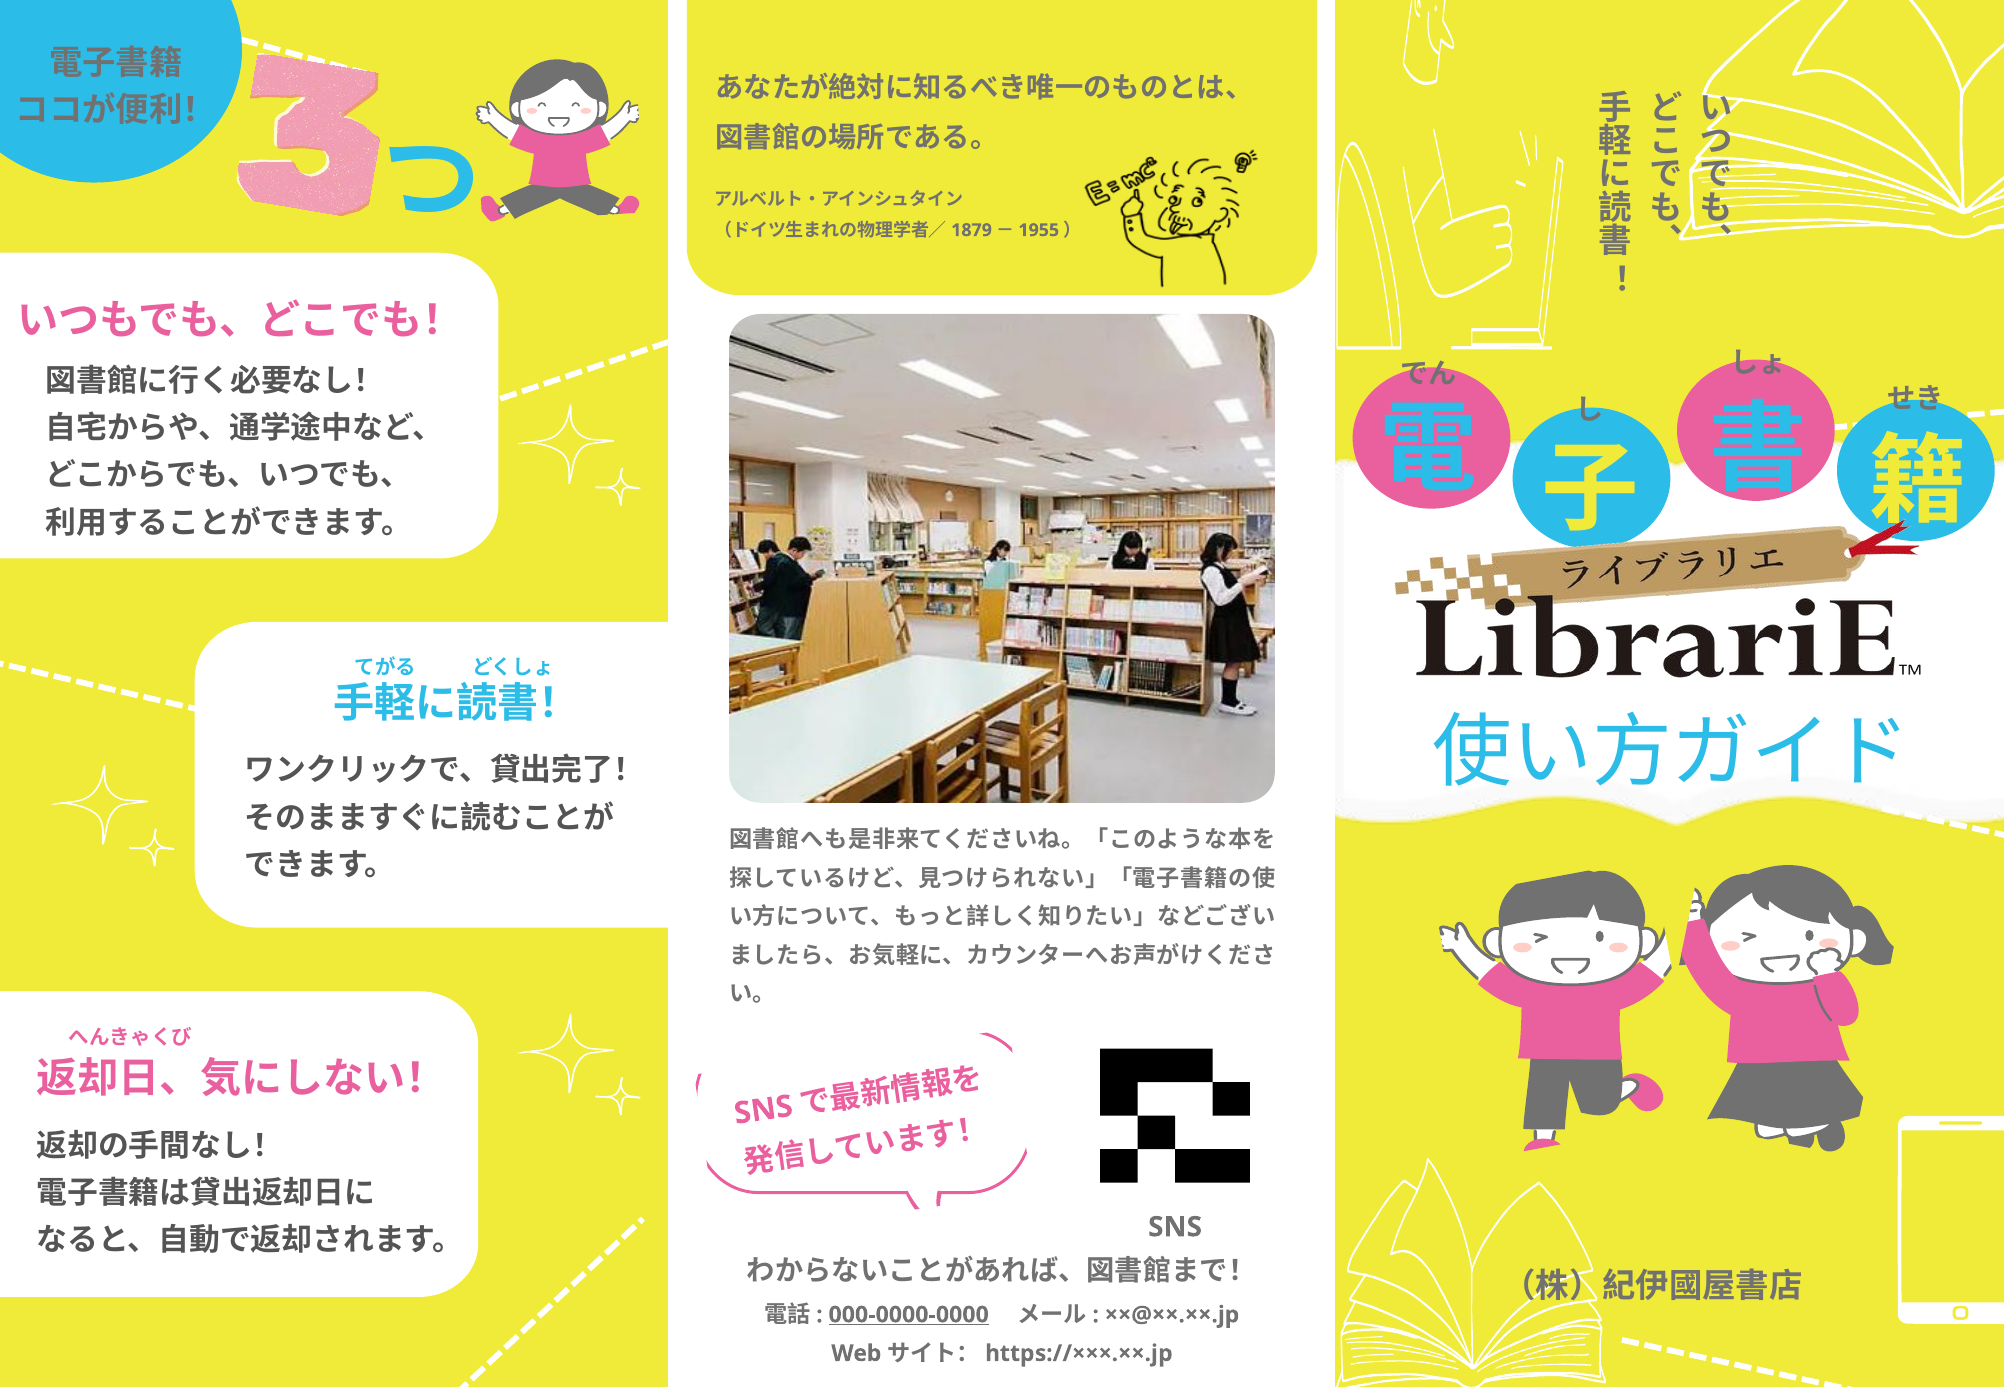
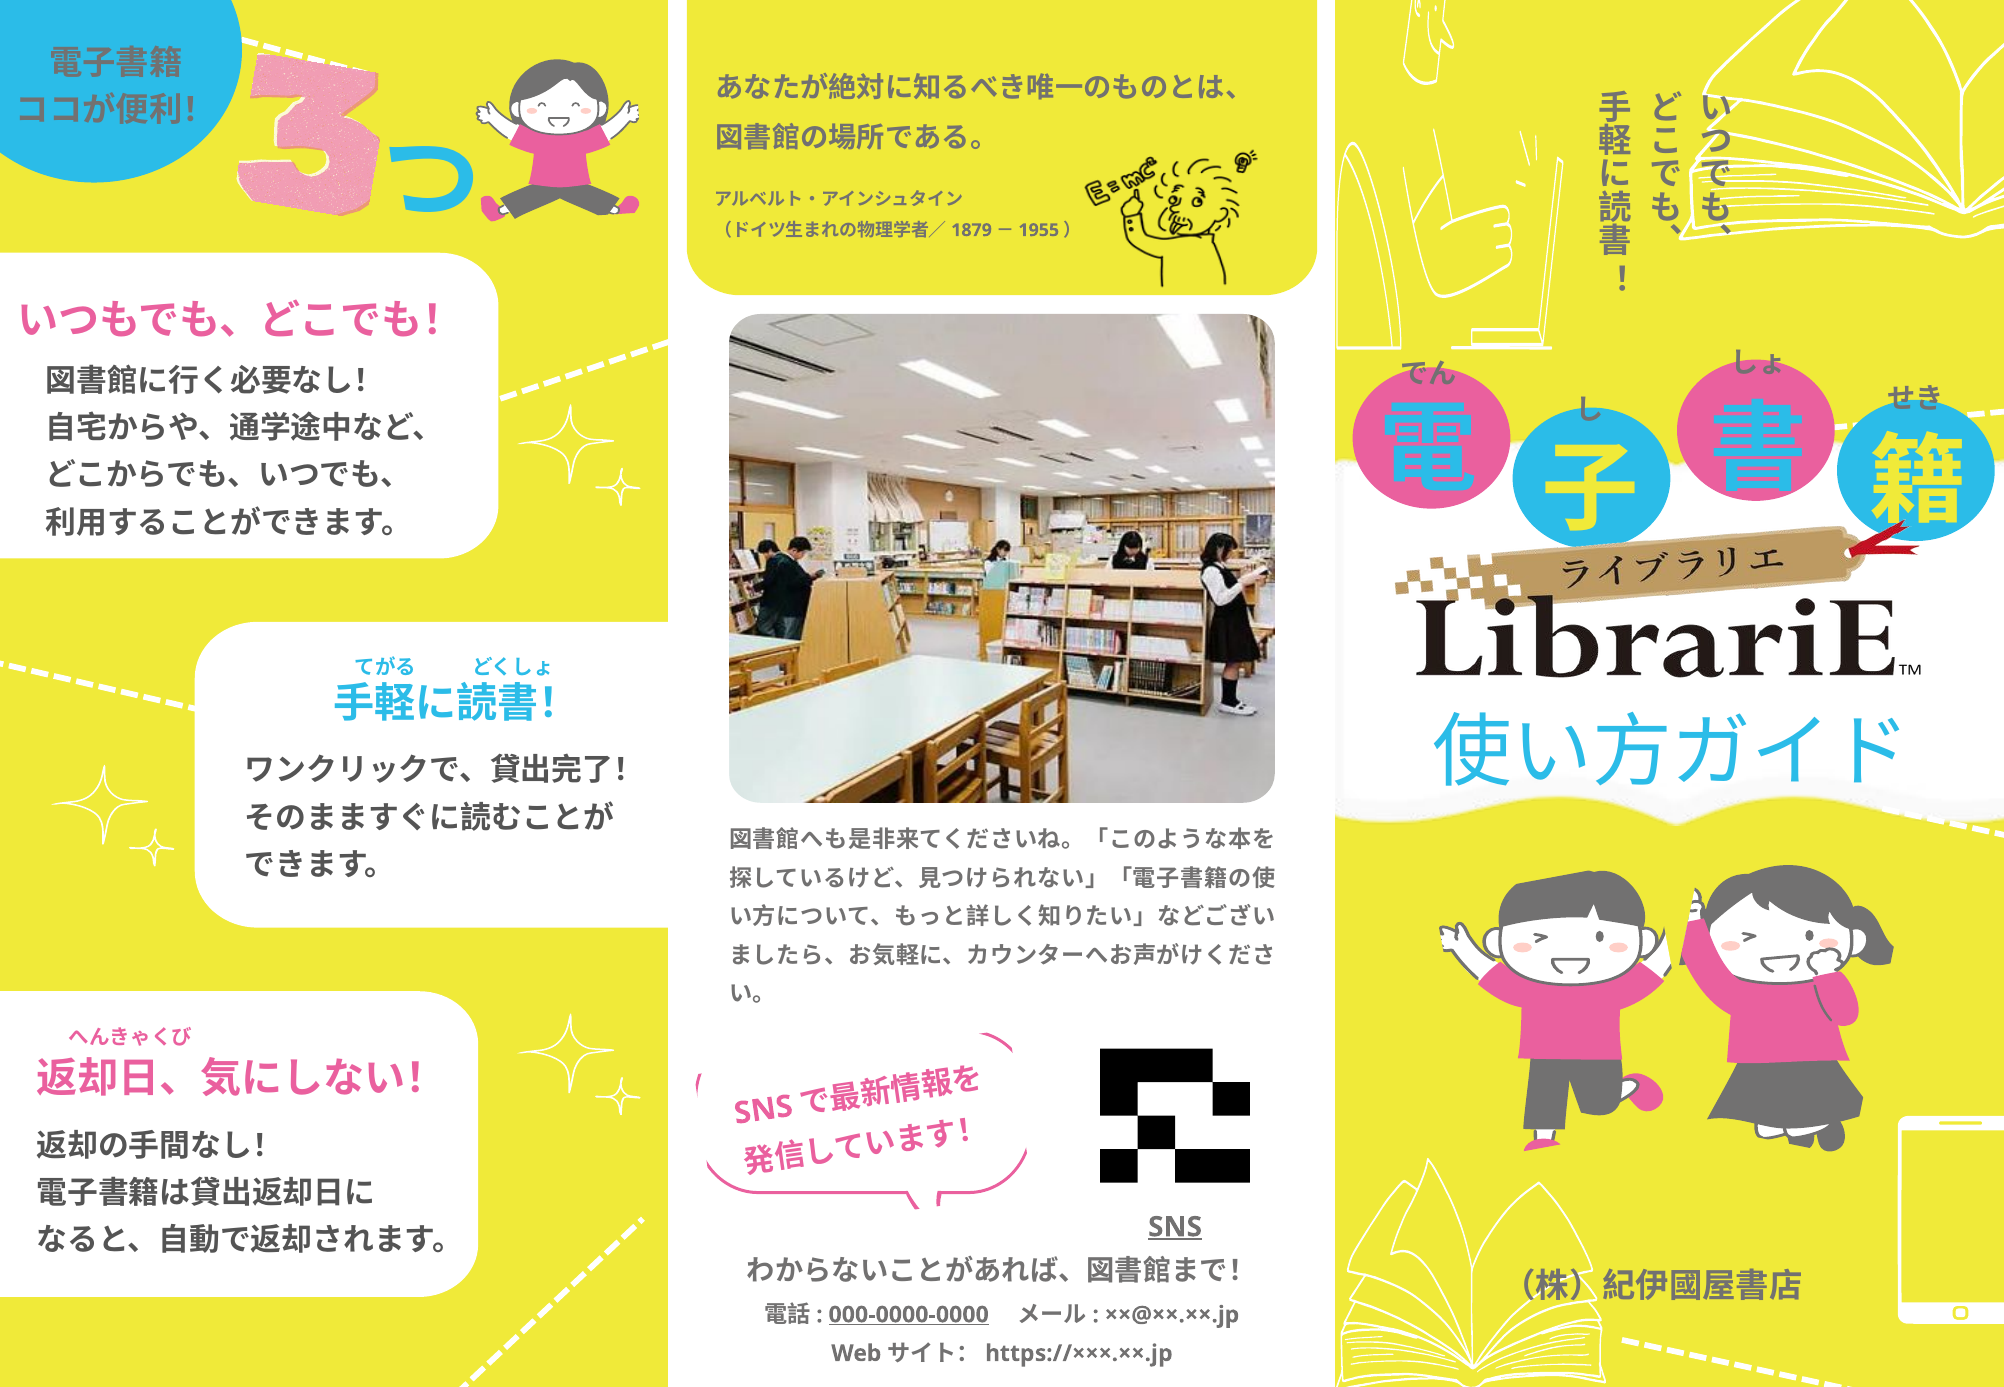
SNS at (1175, 1227) underline: none -> present
